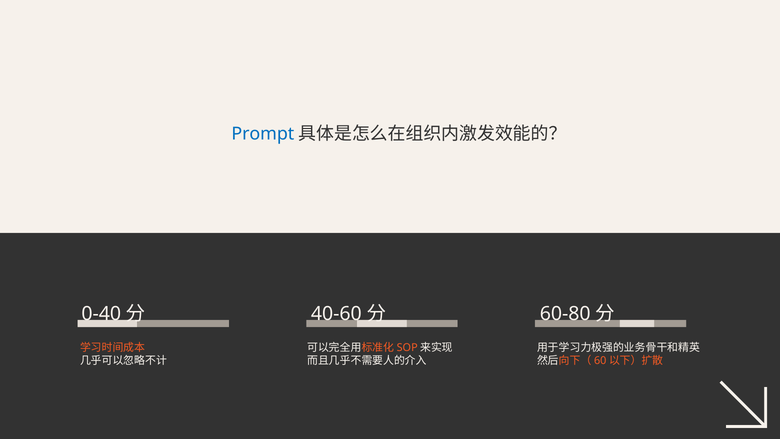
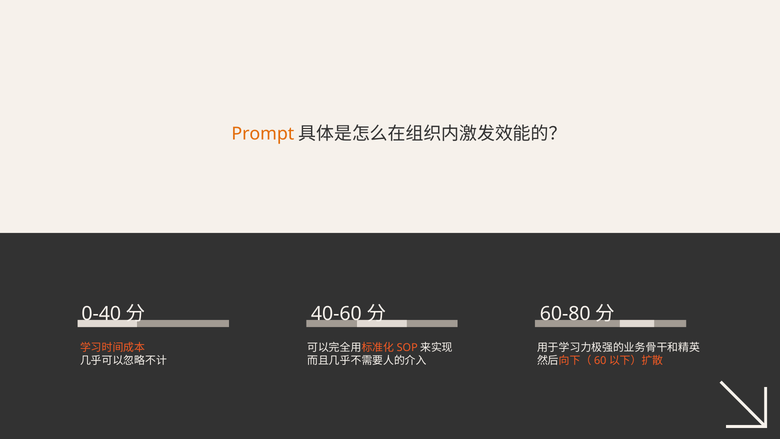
Prompt colour: blue -> orange
